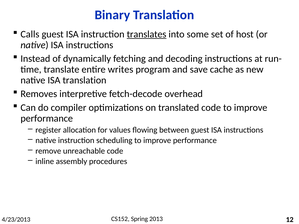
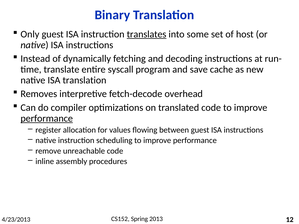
Calls: Calls -> Only
writes: writes -> syscall
performance at (47, 119) underline: none -> present
